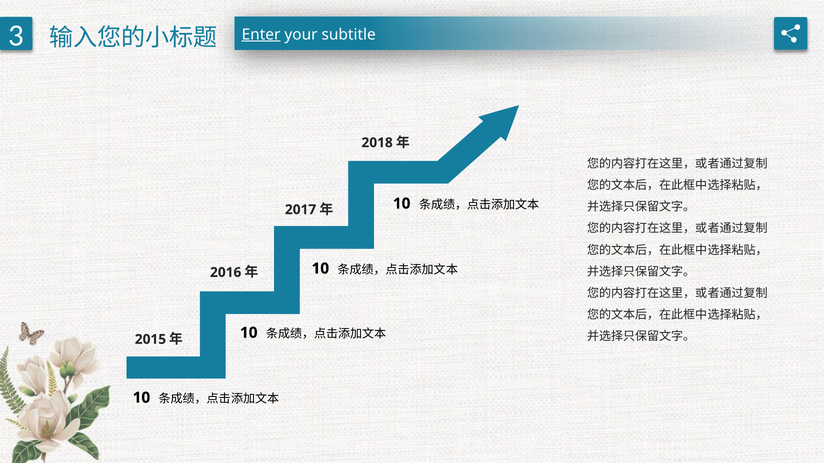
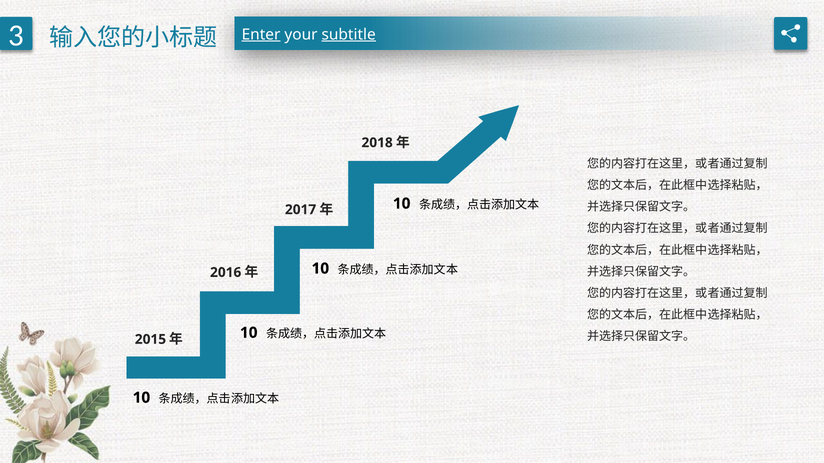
subtitle underline: none -> present
